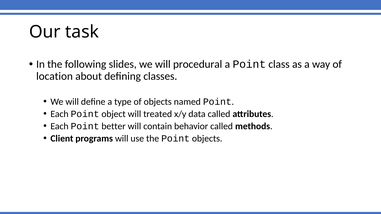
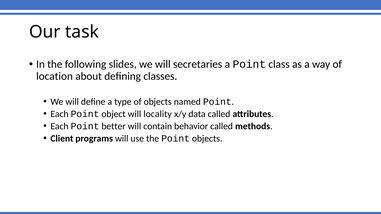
procedural: procedural -> secretaries
treated: treated -> locality
